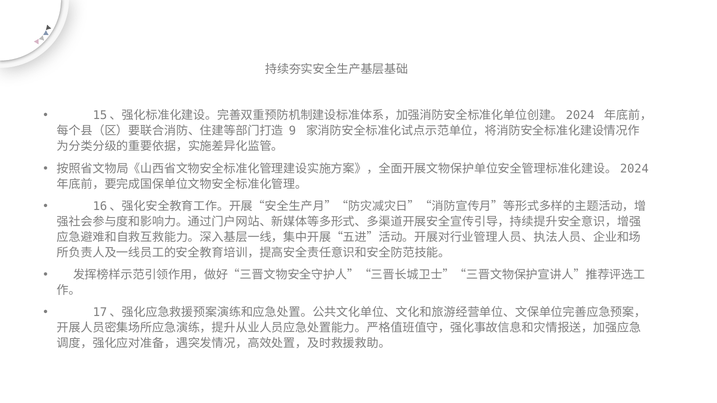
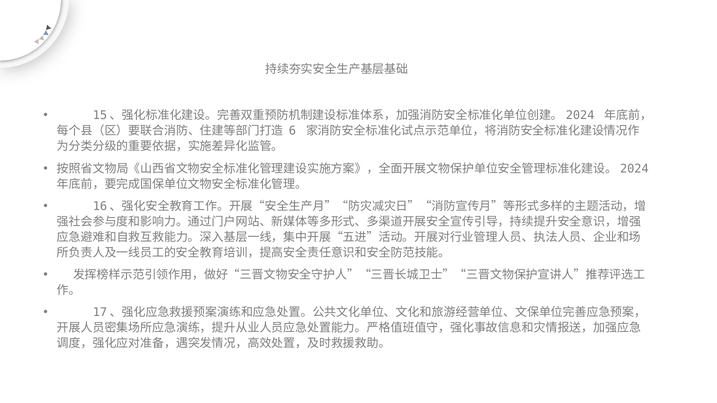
9: 9 -> 6
